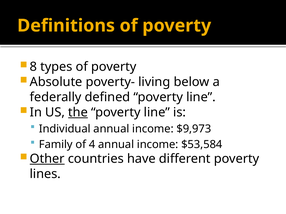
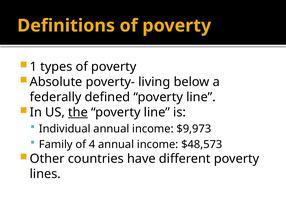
8: 8 -> 1
$53,584: $53,584 -> $48,573
Other underline: present -> none
